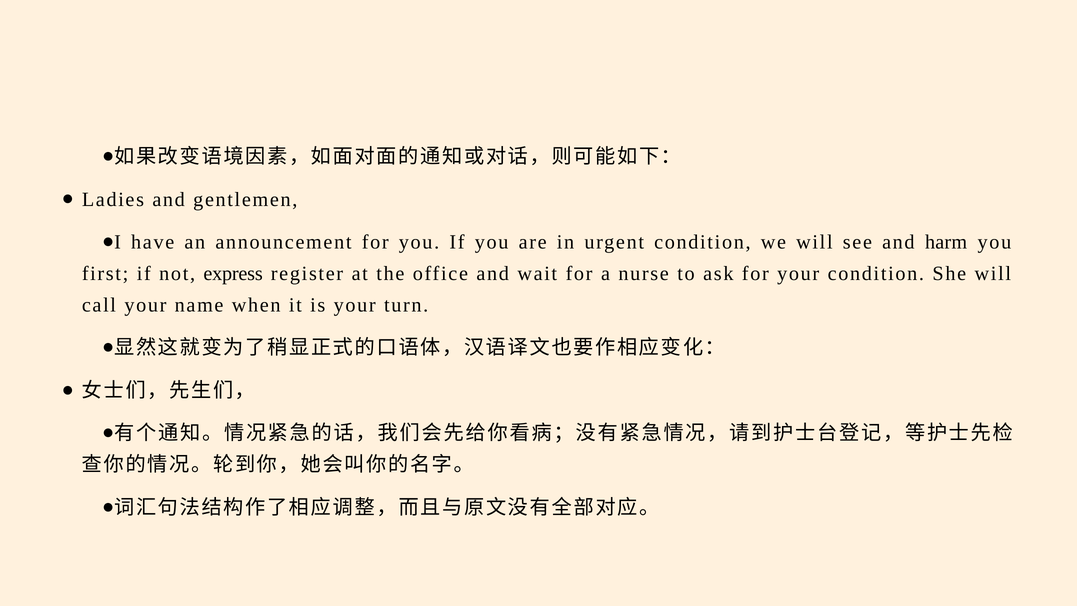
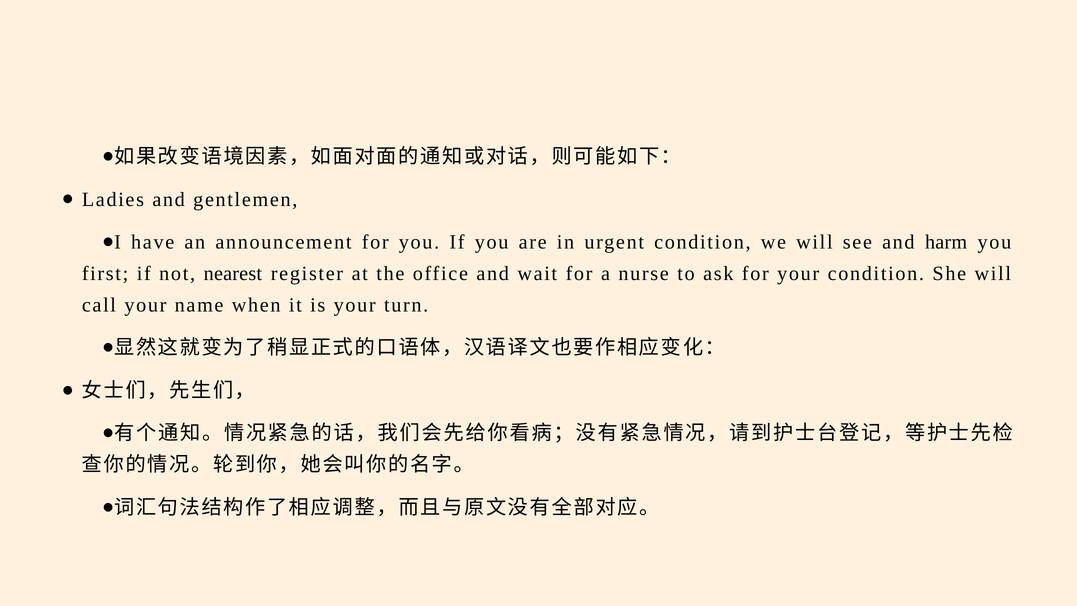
express: express -> nearest
